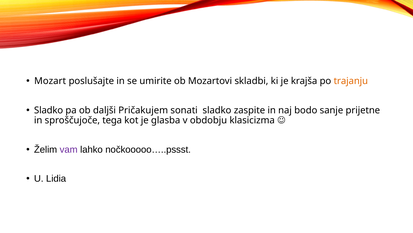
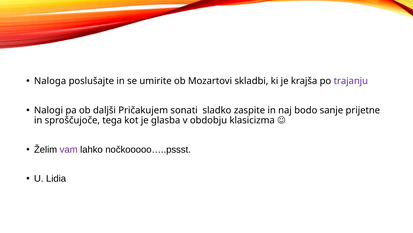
Mozart: Mozart -> Naloga
trajanju colour: orange -> purple
Sladko at (49, 110): Sladko -> Nalogi
